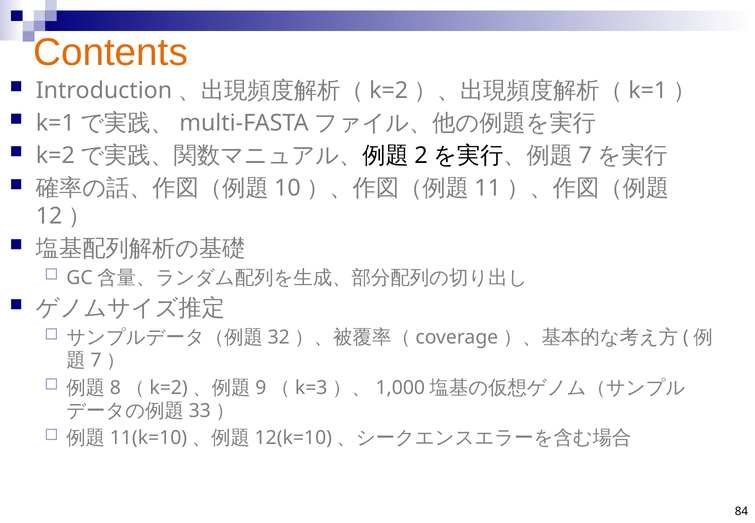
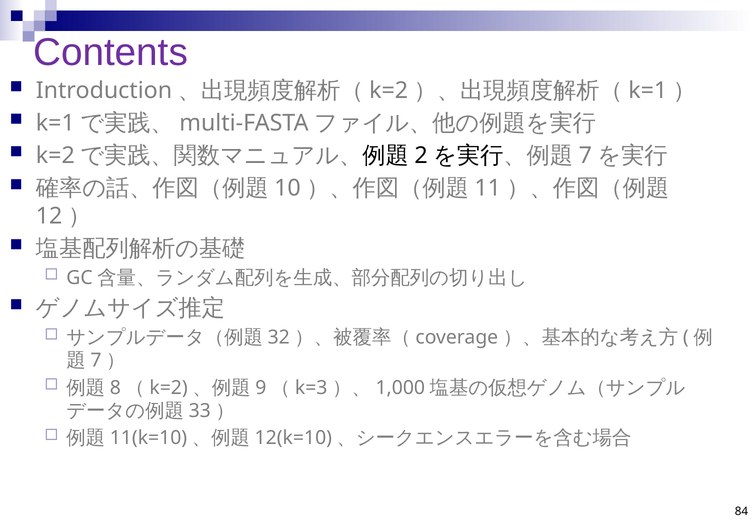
Contents colour: orange -> purple
